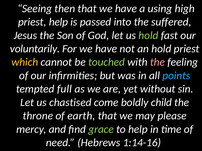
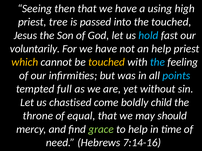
priest help: help -> tree
the suffered: suffered -> touched
hold at (148, 35) colour: light green -> light blue
an hold: hold -> help
touched at (107, 62) colour: light green -> yellow
the at (157, 62) colour: pink -> light blue
earth: earth -> equal
please: please -> should
1:14-16: 1:14-16 -> 7:14-16
